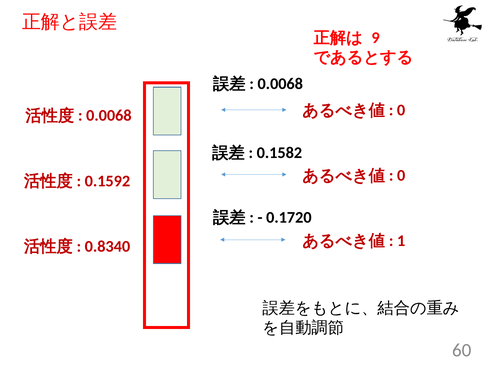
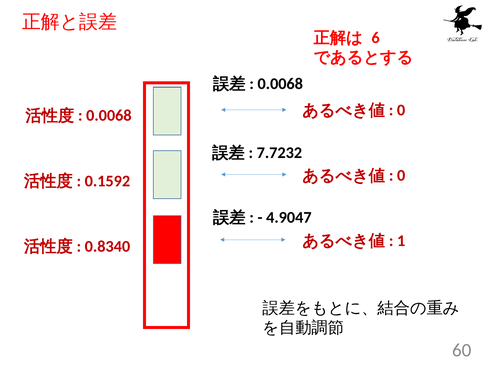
9: 9 -> 6
0.1582: 0.1582 -> 7.7232
0.1720: 0.1720 -> 4.9047
